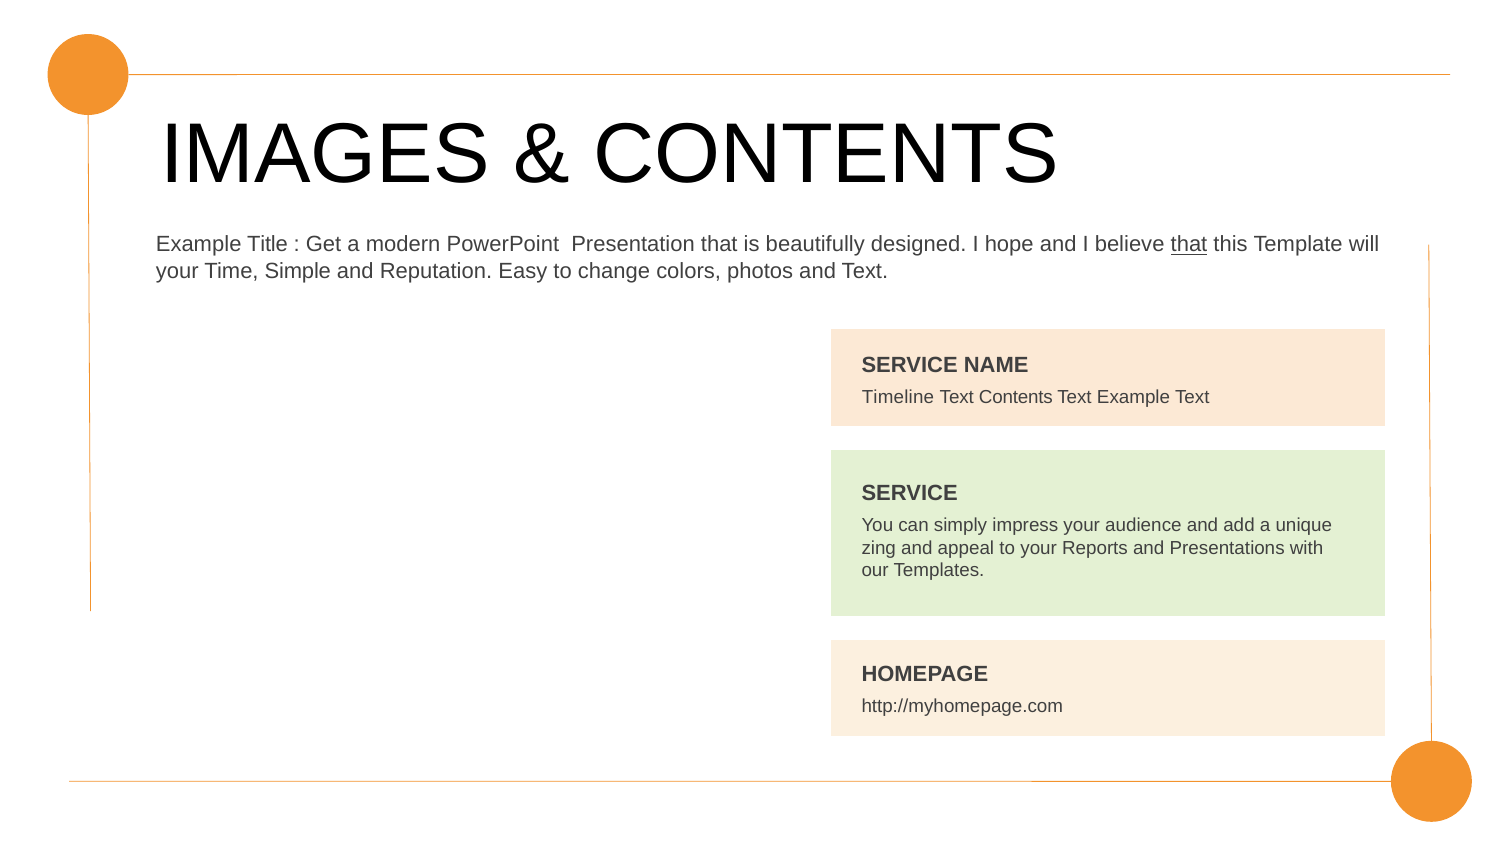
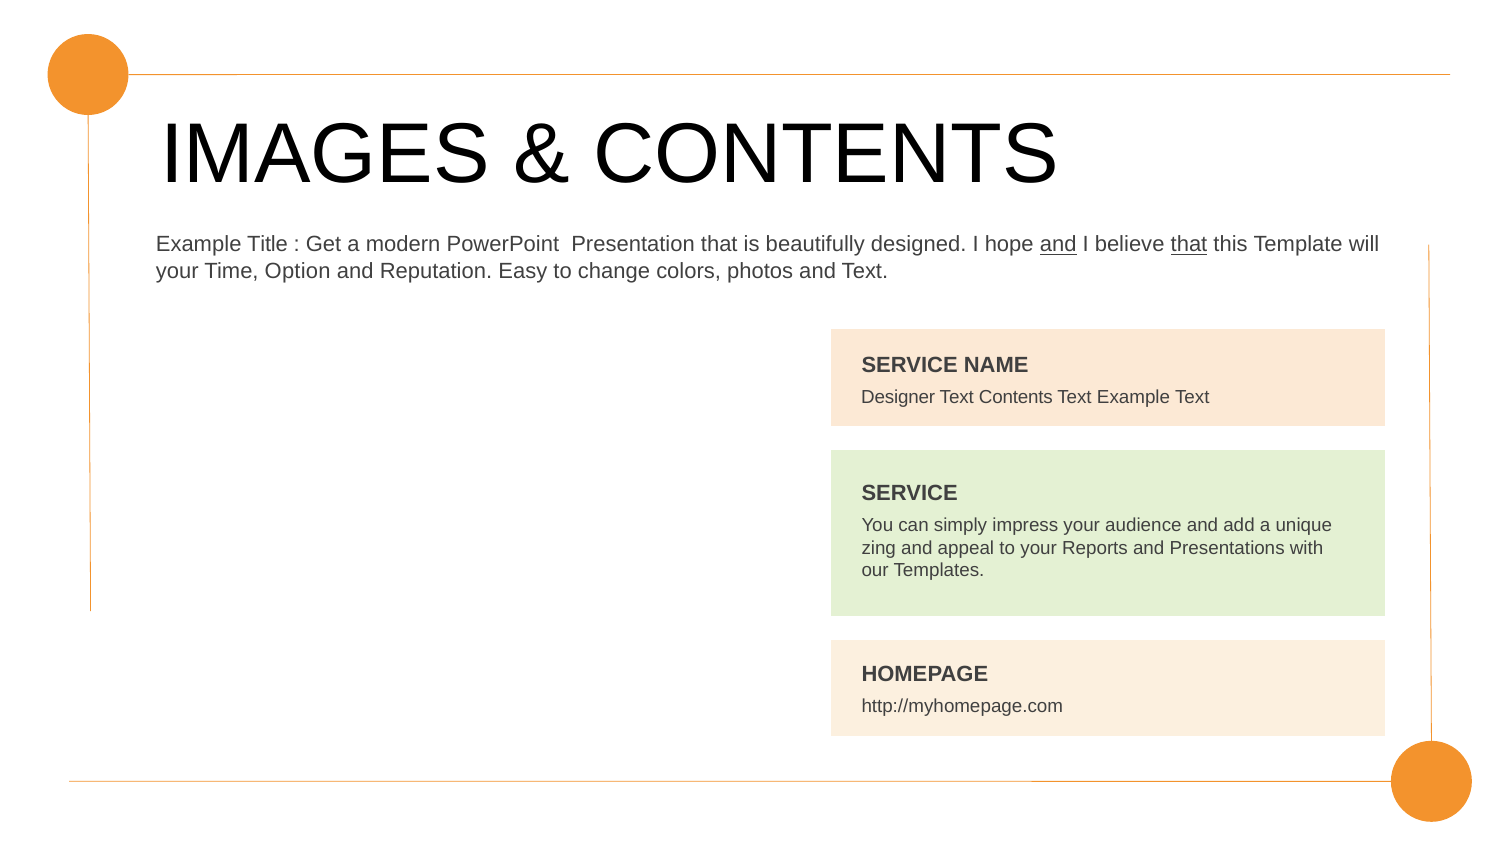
and at (1058, 245) underline: none -> present
Simple: Simple -> Option
Timeline: Timeline -> Designer
